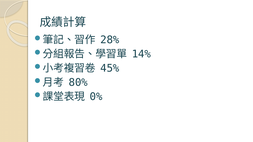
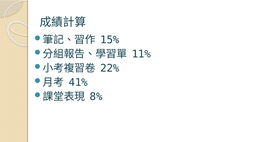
28%: 28% -> 15%
14%: 14% -> 11%
45%: 45% -> 22%
80%: 80% -> 41%
0%: 0% -> 8%
